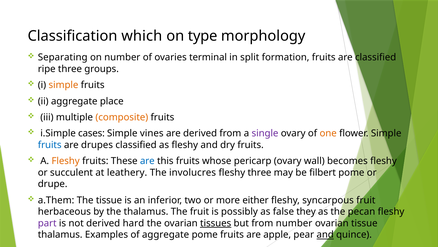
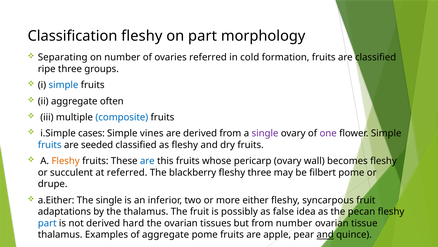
Classification which: which -> fleshy
on type: type -> part
ovaries terminal: terminal -> referred
split: split -> cold
simple at (63, 85) colour: orange -> blue
place: place -> often
composite colour: orange -> blue
one colour: orange -> purple
drupes: drupes -> seeded
at leathery: leathery -> referred
involucres: involucres -> blackberry
a.Them: a.Them -> a.Either
The tissue: tissue -> single
herbaceous: herbaceous -> adaptations
they: they -> idea
part at (47, 223) colour: purple -> blue
tissues underline: present -> none
